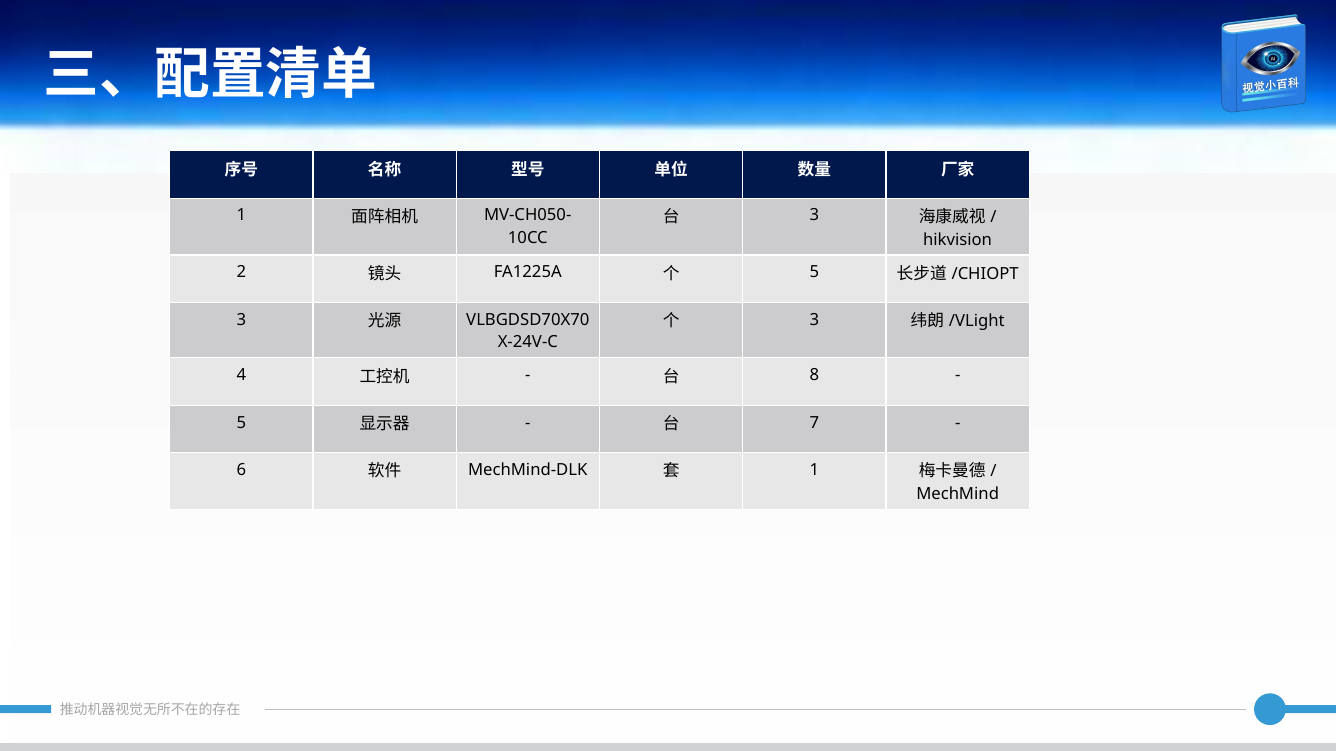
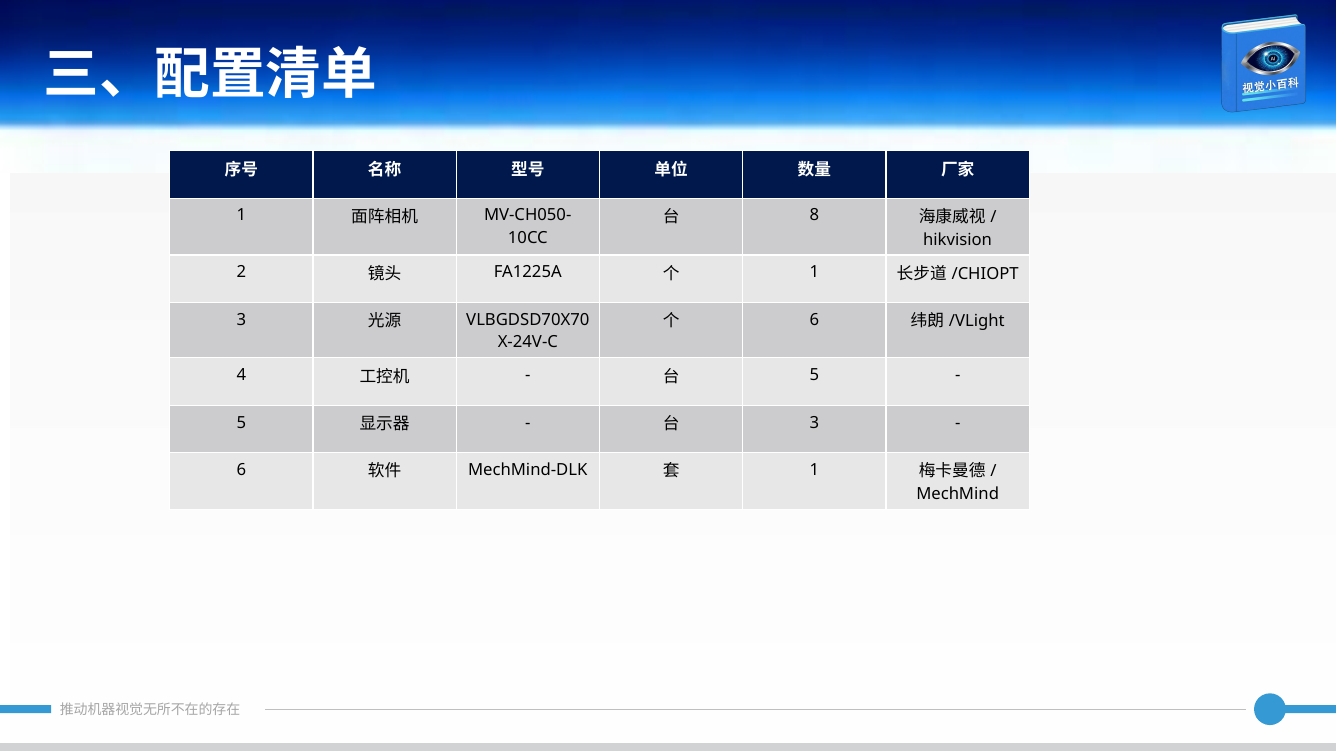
3 at (814, 216): 3 -> 8
5 at (814, 273): 5 -> 1
3 at (814, 320): 3 -> 6
8 at (814, 375): 8 -> 5
7 at (814, 423): 7 -> 3
